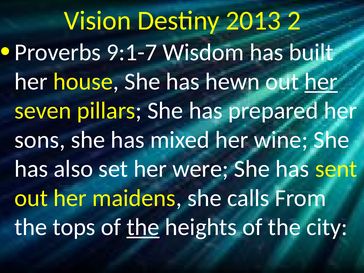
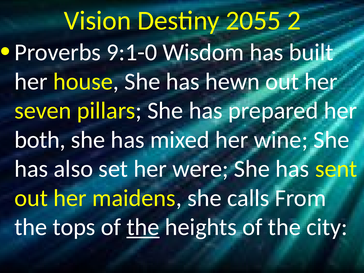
2013: 2013 -> 2055
9:1-7: 9:1-7 -> 9:1-0
her at (321, 82) underline: present -> none
sons: sons -> both
